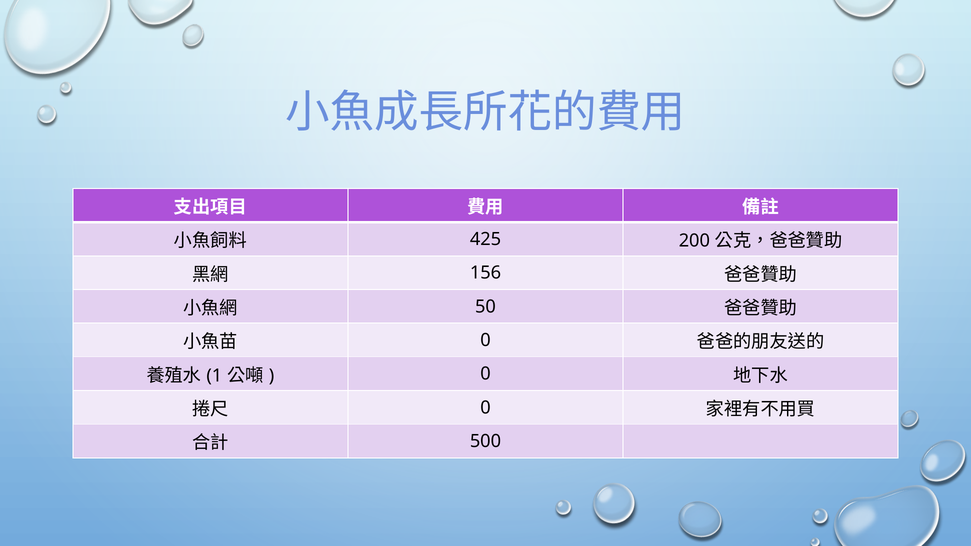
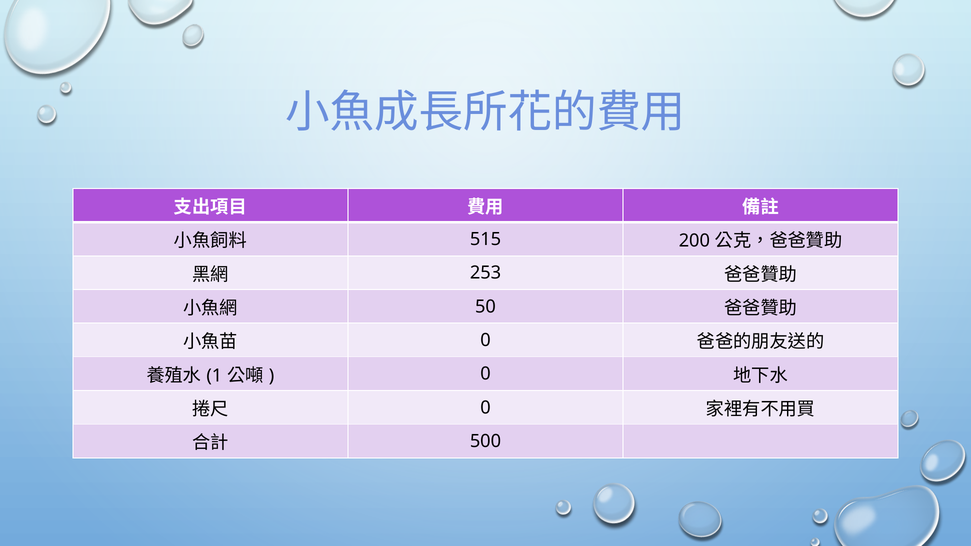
425: 425 -> 515
156: 156 -> 253
